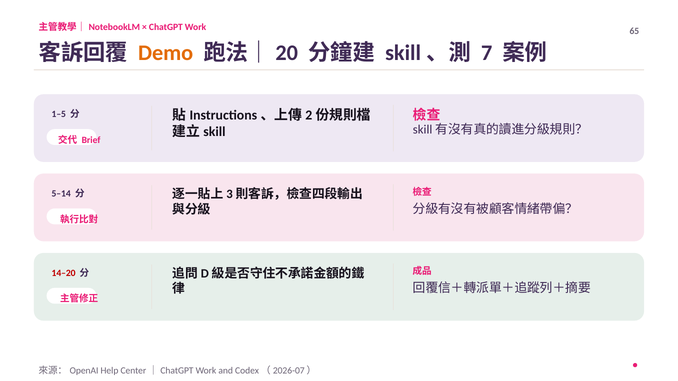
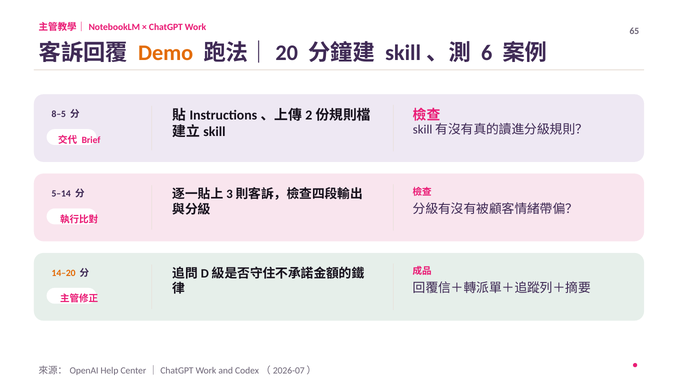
7: 7 -> 6
1–5: 1–5 -> 8–5
14–20 colour: red -> orange
